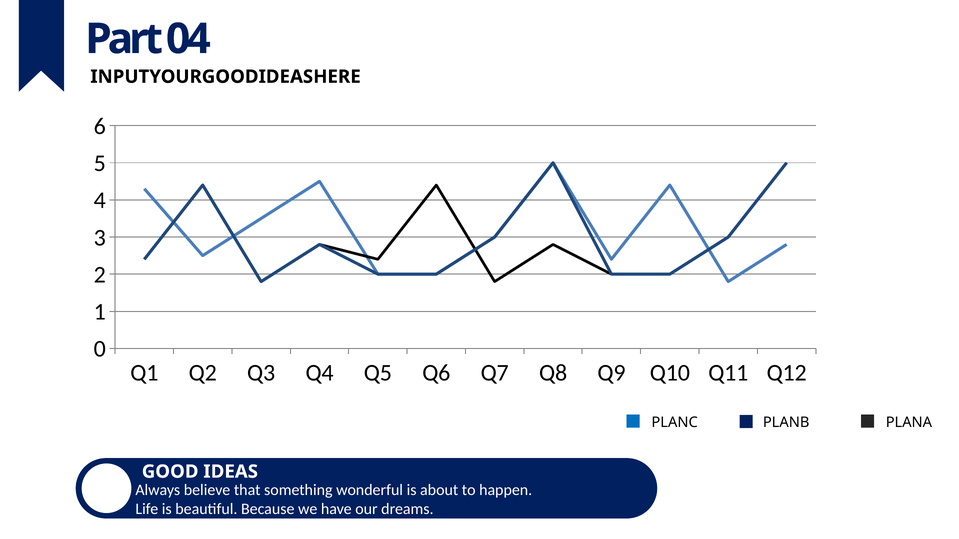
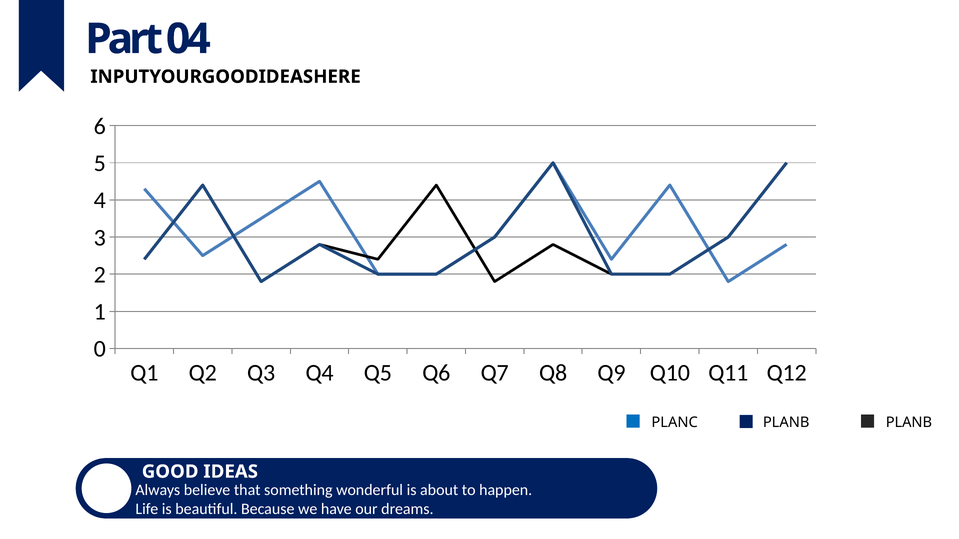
PLANB PLANA: PLANA -> PLANB
